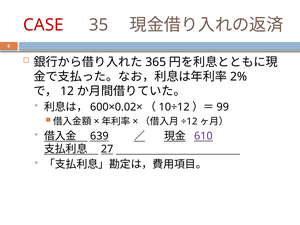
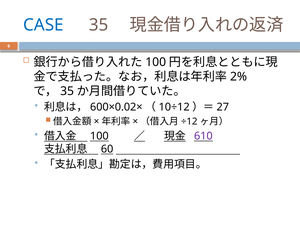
CASE colour: red -> blue
365 at (156, 62): 365 -> 100
12 at (67, 91): 12 -> 35
99: 99 -> 27
639 at (99, 136): 639 -> 100
27: 27 -> 60
